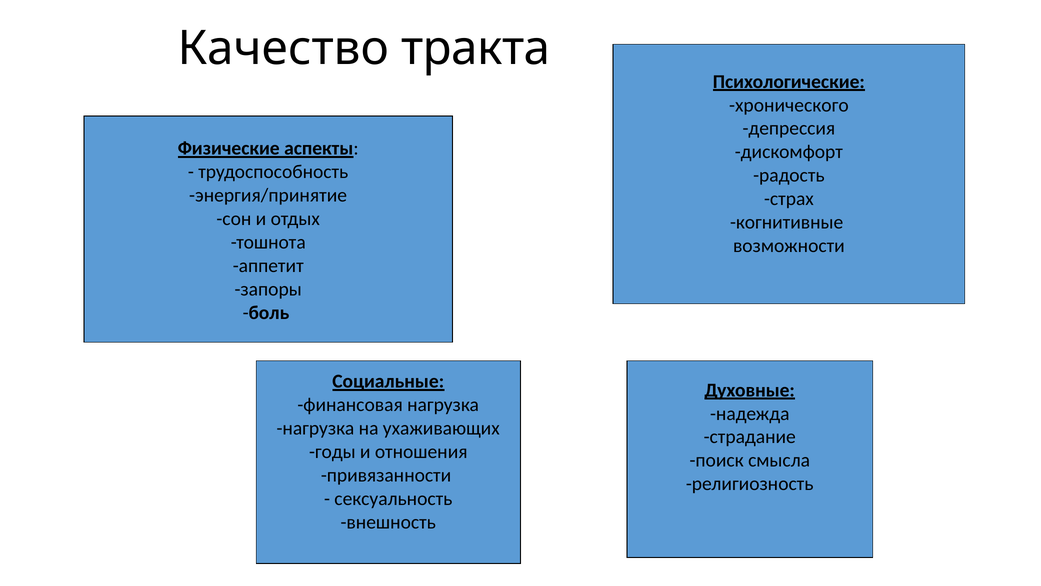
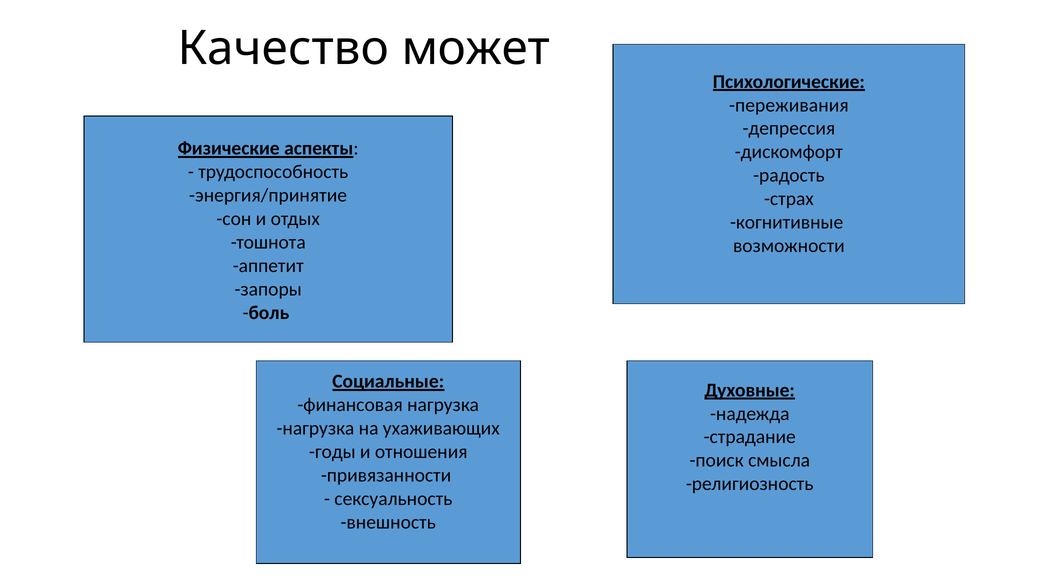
тракта: тракта -> может
хронического: хронического -> переживания
